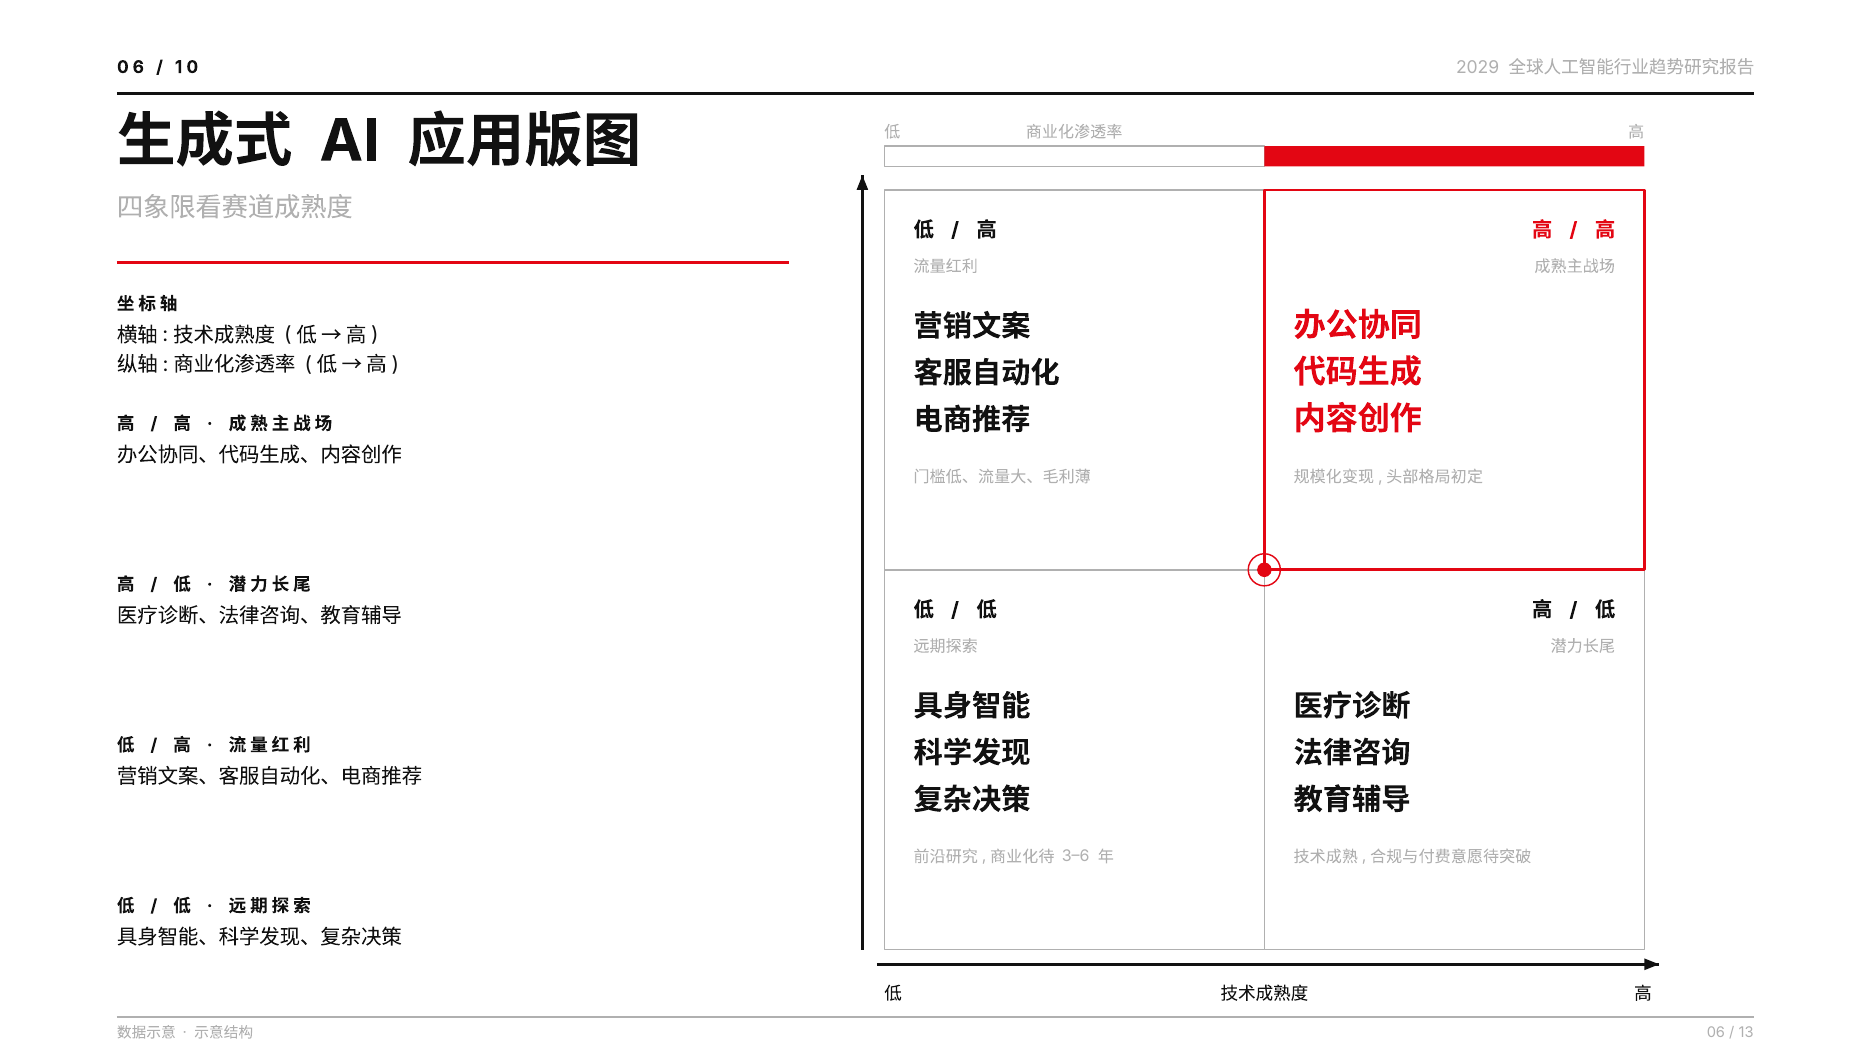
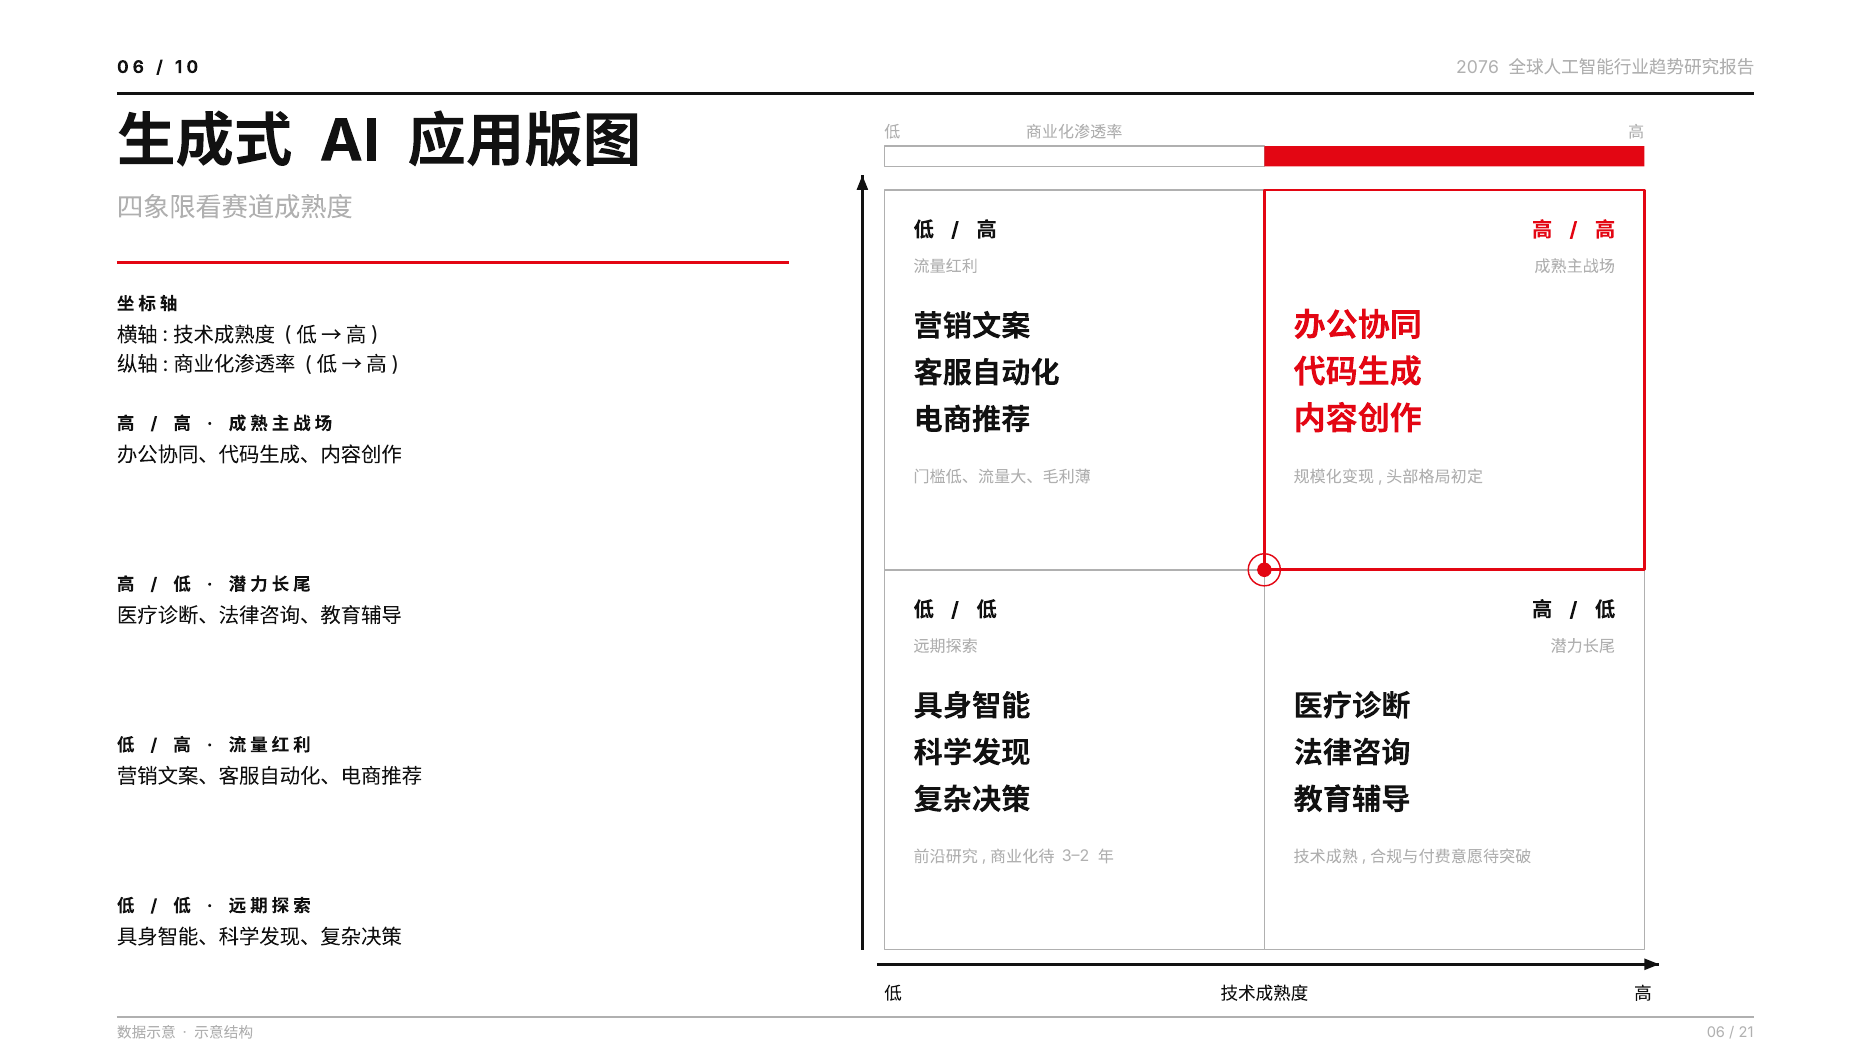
2029: 2029 -> 2076
3–6: 3–6 -> 3–2
13: 13 -> 21
